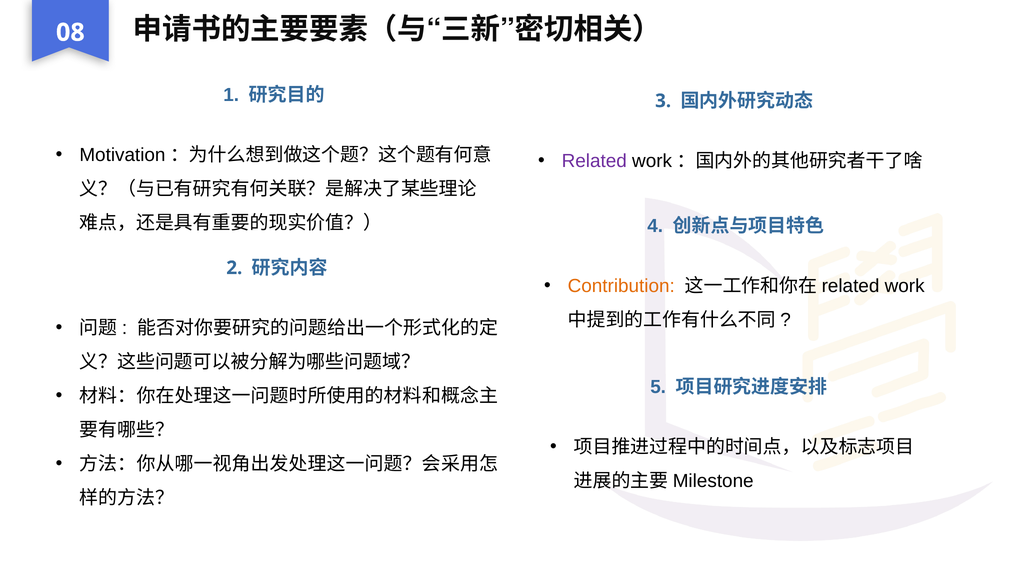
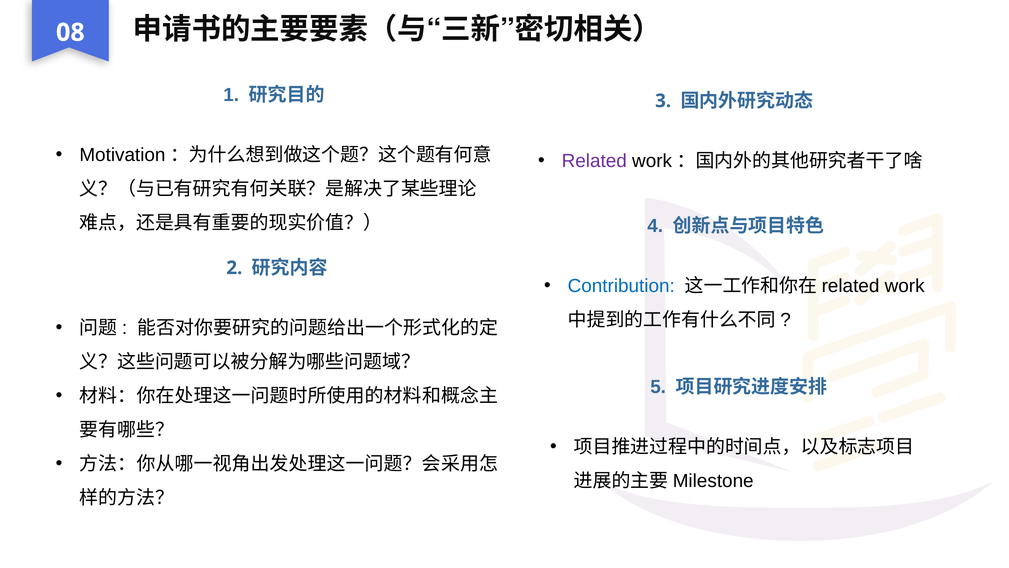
Contribution colour: orange -> blue
